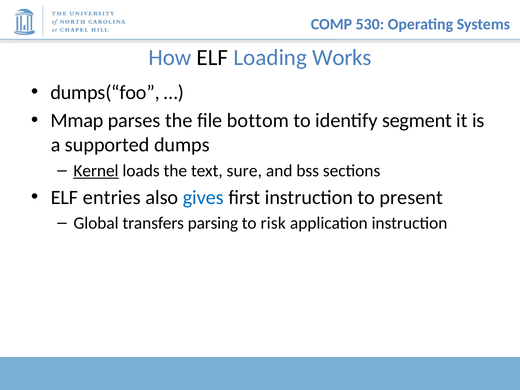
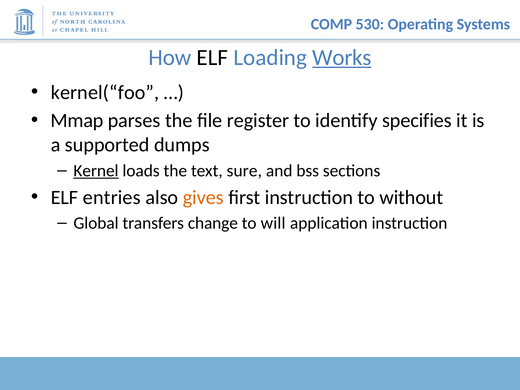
Works underline: none -> present
dumps(“foo: dumps(“foo -> kernel(“foo
bottom: bottom -> register
segment: segment -> specifies
gives colour: blue -> orange
present: present -> without
parsing: parsing -> change
risk: risk -> will
